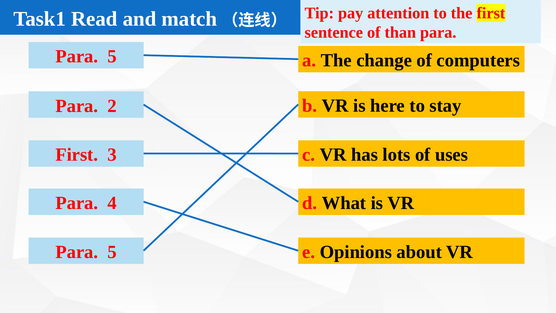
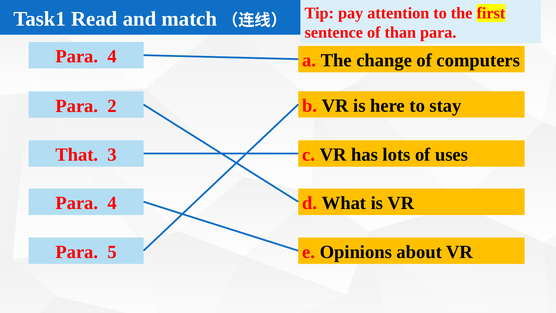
5 at (112, 56): 5 -> 4
First at (77, 155): First -> That
